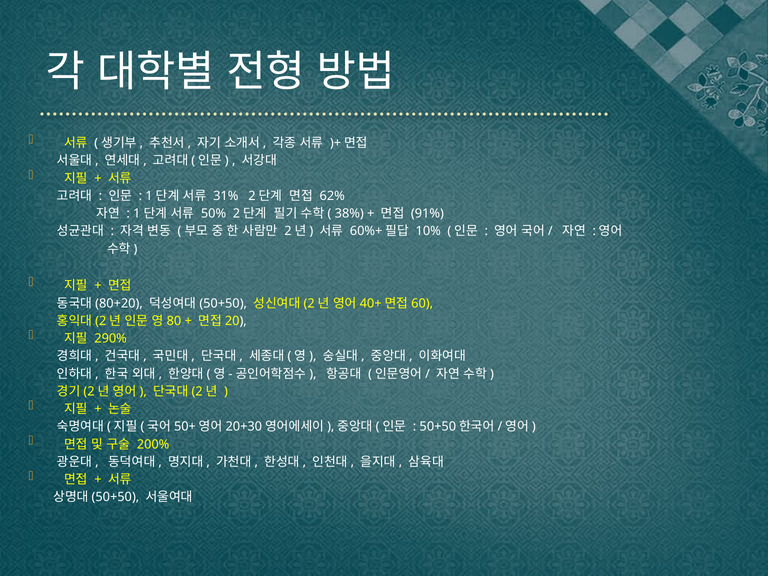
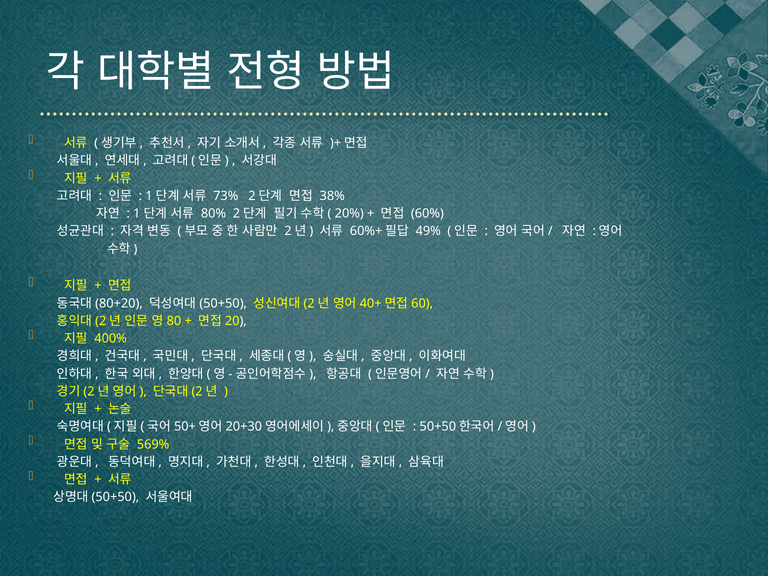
31%: 31% -> 73%
62%: 62% -> 38%
50%: 50% -> 80%
38%: 38% -> 20%
91%: 91% -> 60%
10%: 10% -> 49%
290%: 290% -> 400%
200%: 200% -> 569%
